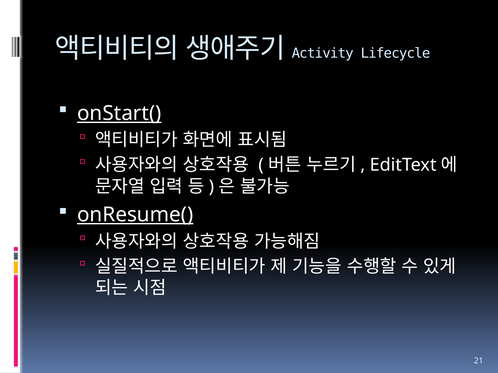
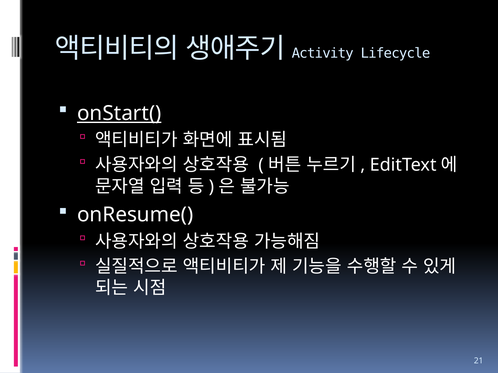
onResume( underline: present -> none
